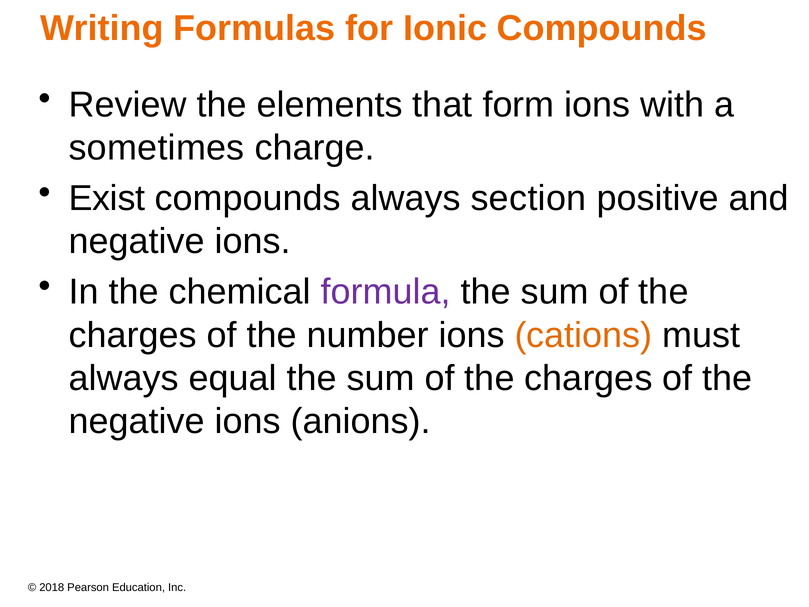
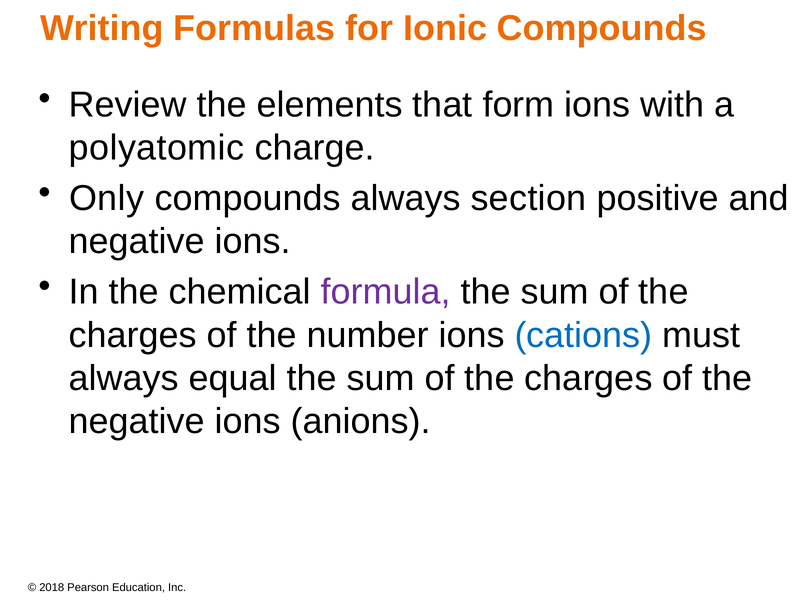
sometimes: sometimes -> polyatomic
Exist: Exist -> Only
cations colour: orange -> blue
